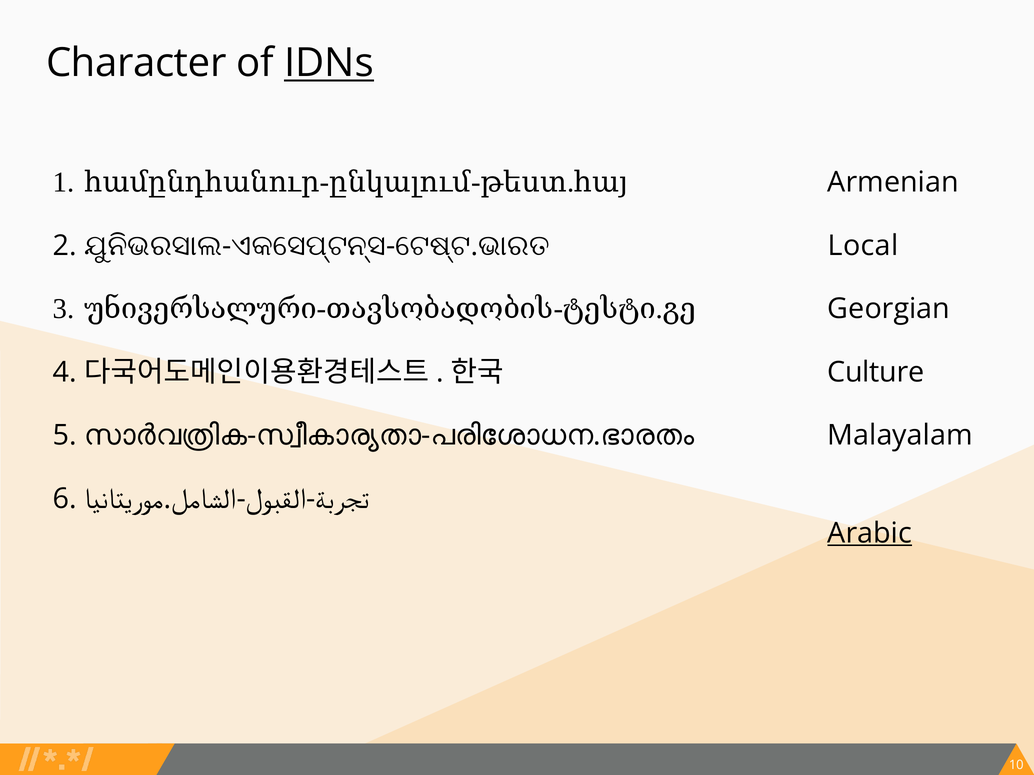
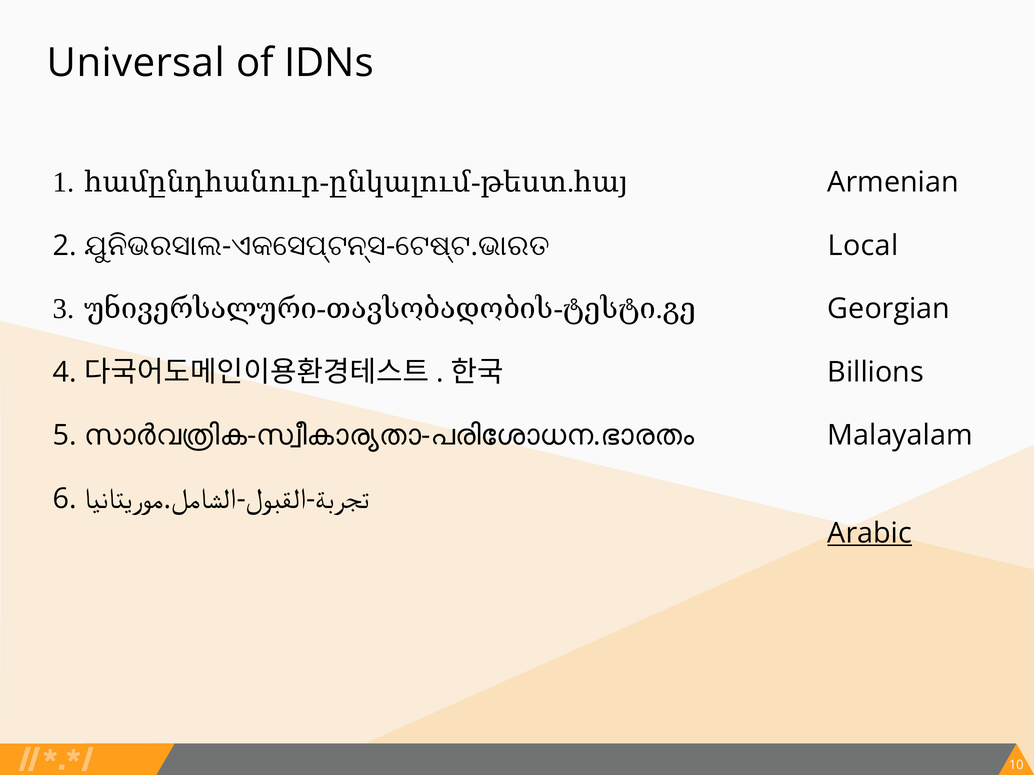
Character: Character -> Universal
IDNs underline: present -> none
Culture: Culture -> Billions
